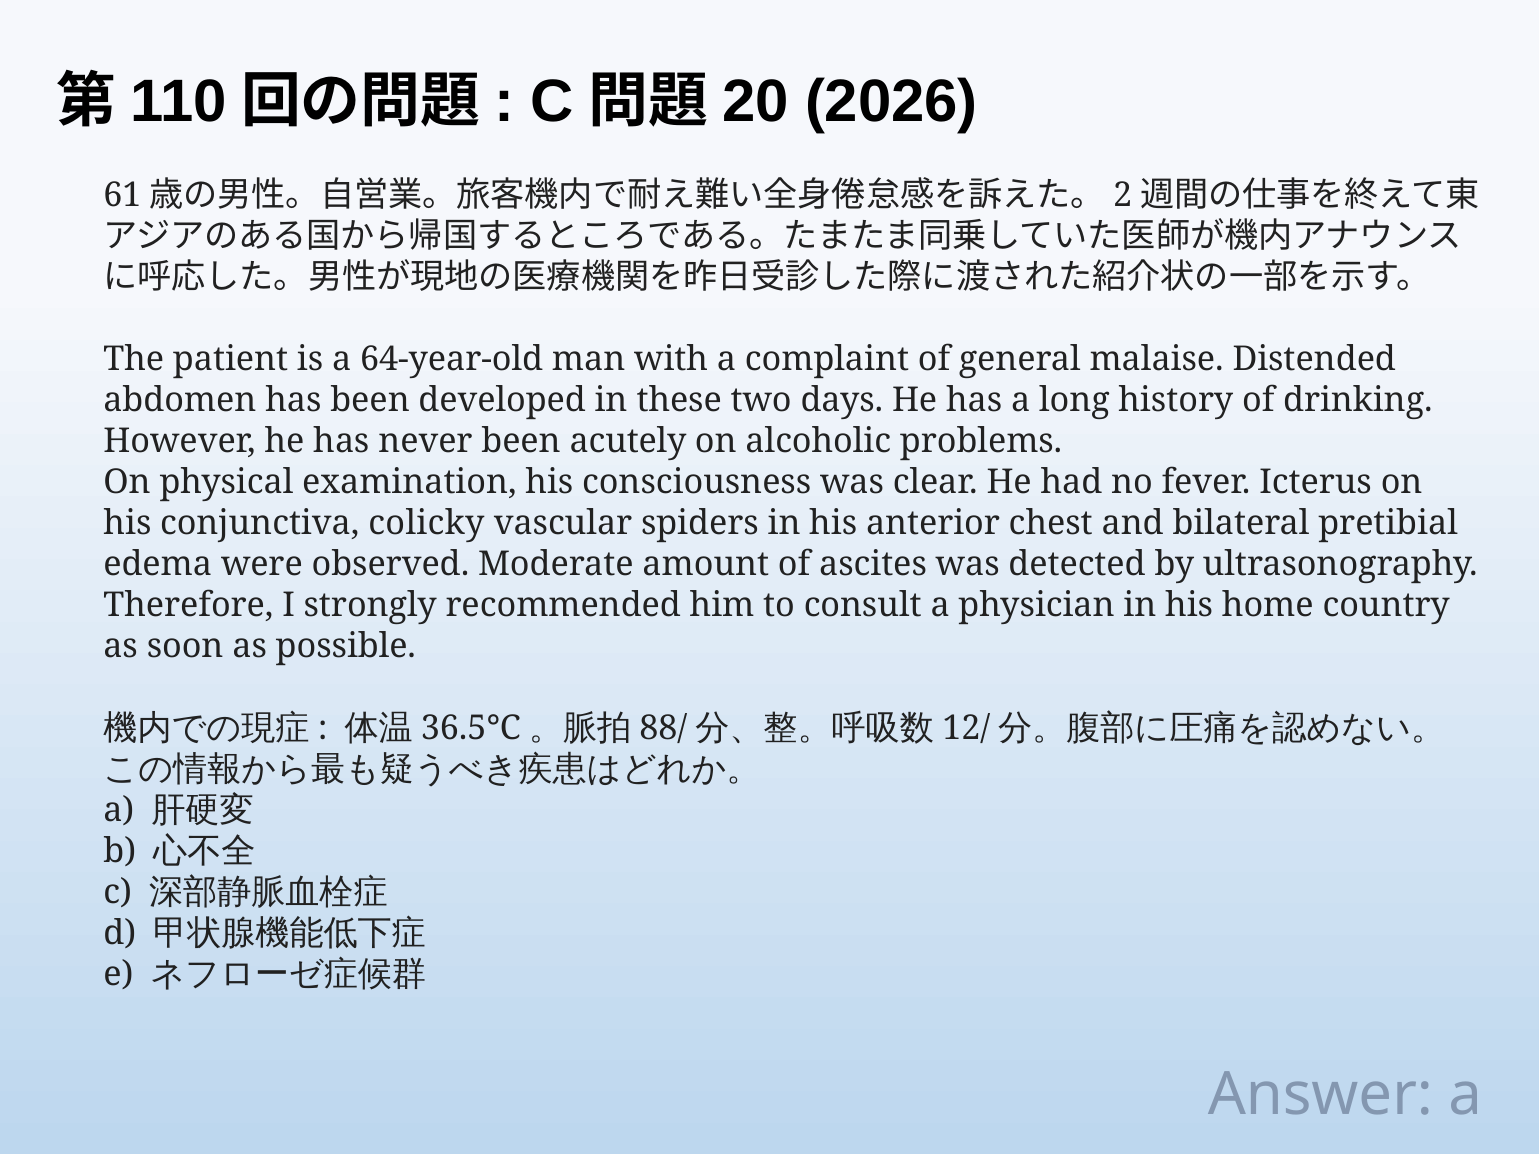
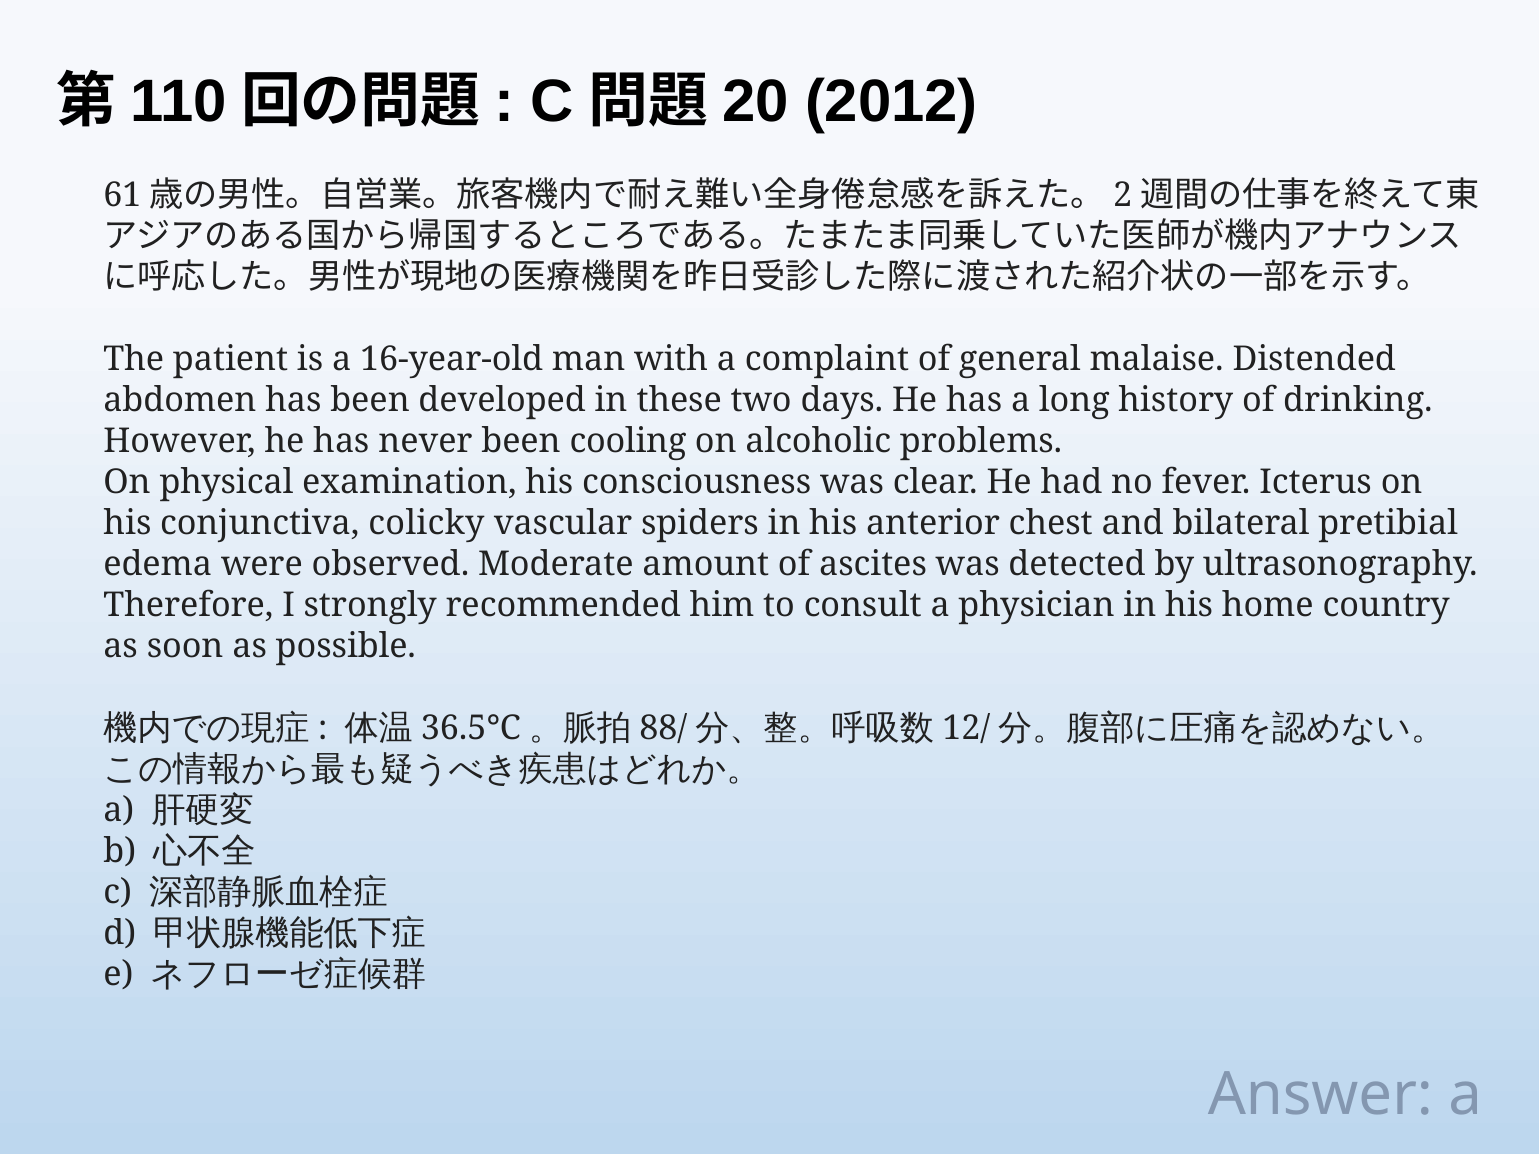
2026: 2026 -> 2012
64-year-old: 64-year-old -> 16-year-old
acutely: acutely -> cooling
